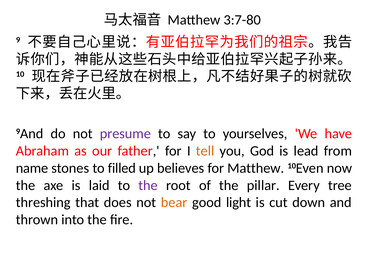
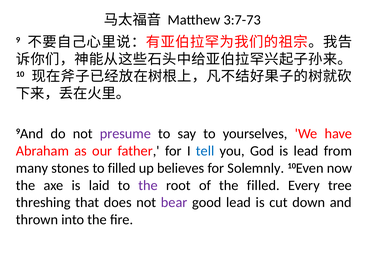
3:7-80: 3:7-80 -> 3:7-73
tell colour: orange -> blue
name: name -> many
for Matthew: Matthew -> Solemnly
the pillar: pillar -> filled
bear colour: orange -> purple
good light: light -> lead
